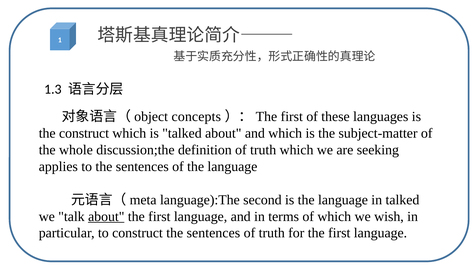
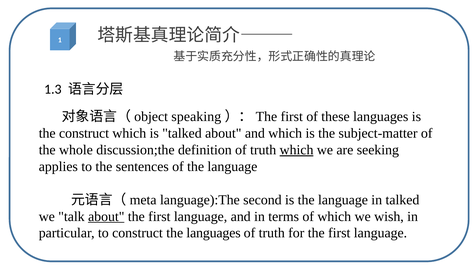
concepts: concepts -> speaking
which at (297, 150) underline: none -> present
construct the sentences: sentences -> languages
